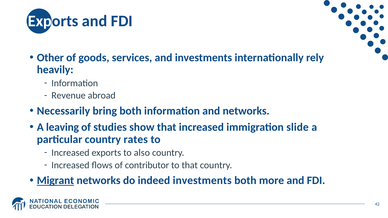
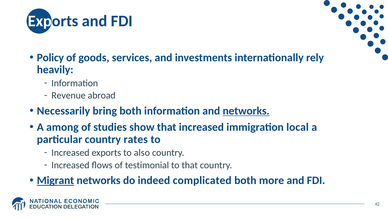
Other: Other -> Policy
networks at (246, 111) underline: none -> present
leaving: leaving -> among
slide: slide -> local
contributor: contributor -> testimonial
indeed investments: investments -> complicated
